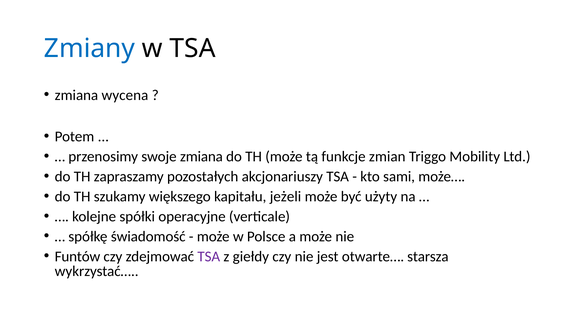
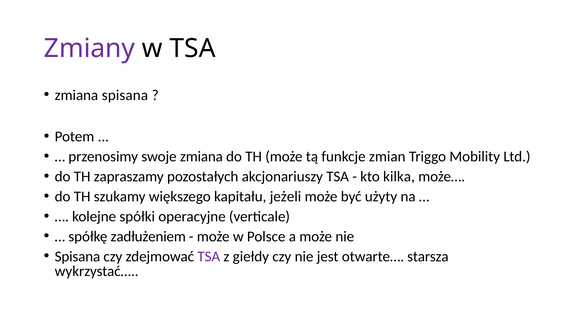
Zmiany colour: blue -> purple
zmiana wycena: wycena -> spisana
sami: sami -> kilka
świadomość: świadomość -> zadłużeniem
Funtów at (77, 256): Funtów -> Spisana
